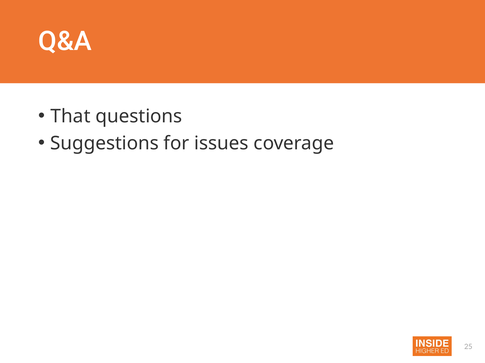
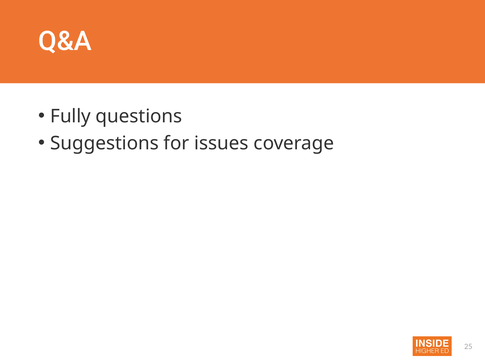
That: That -> Fully
